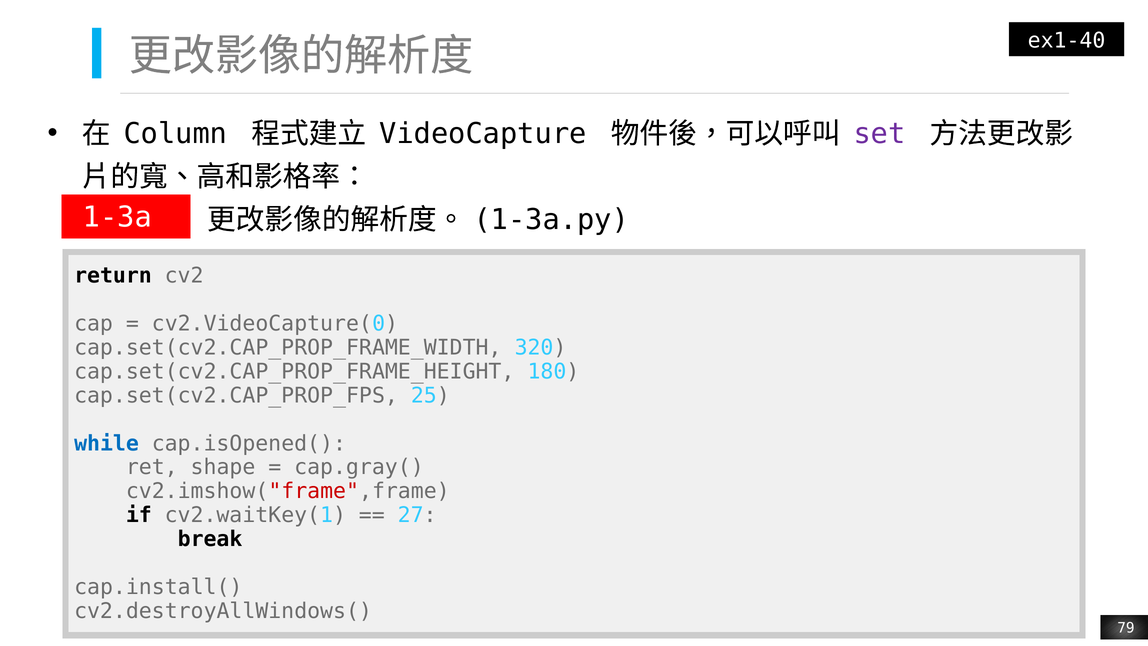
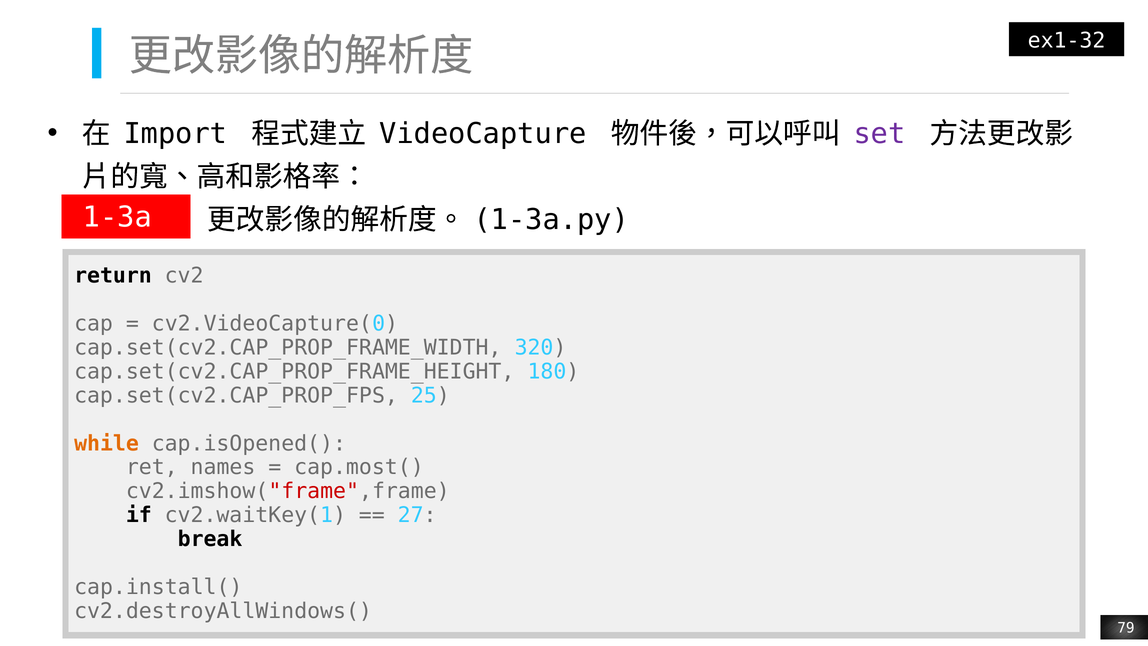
ex1-40: ex1-40 -> ex1-32
Column: Column -> Import
while colour: blue -> orange
shape: shape -> names
cap.gray(: cap.gray( -> cap.most(
